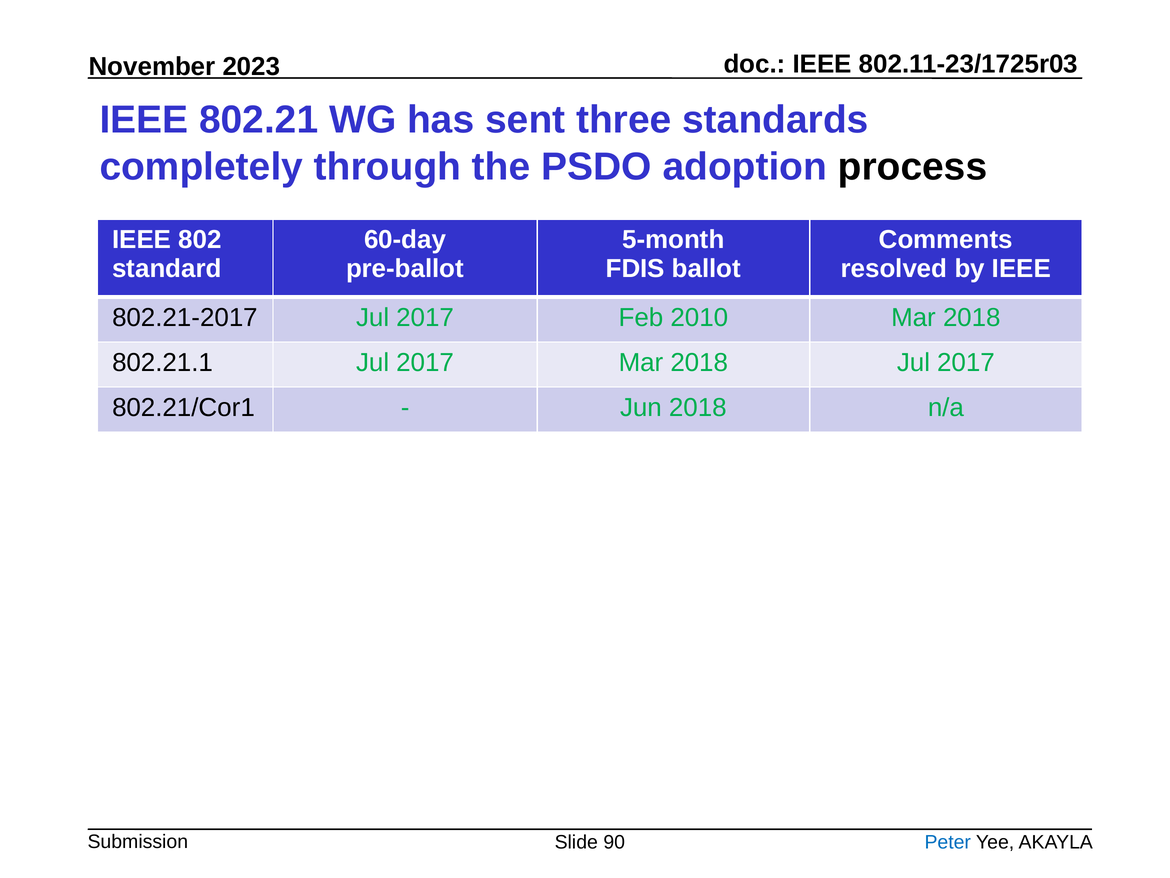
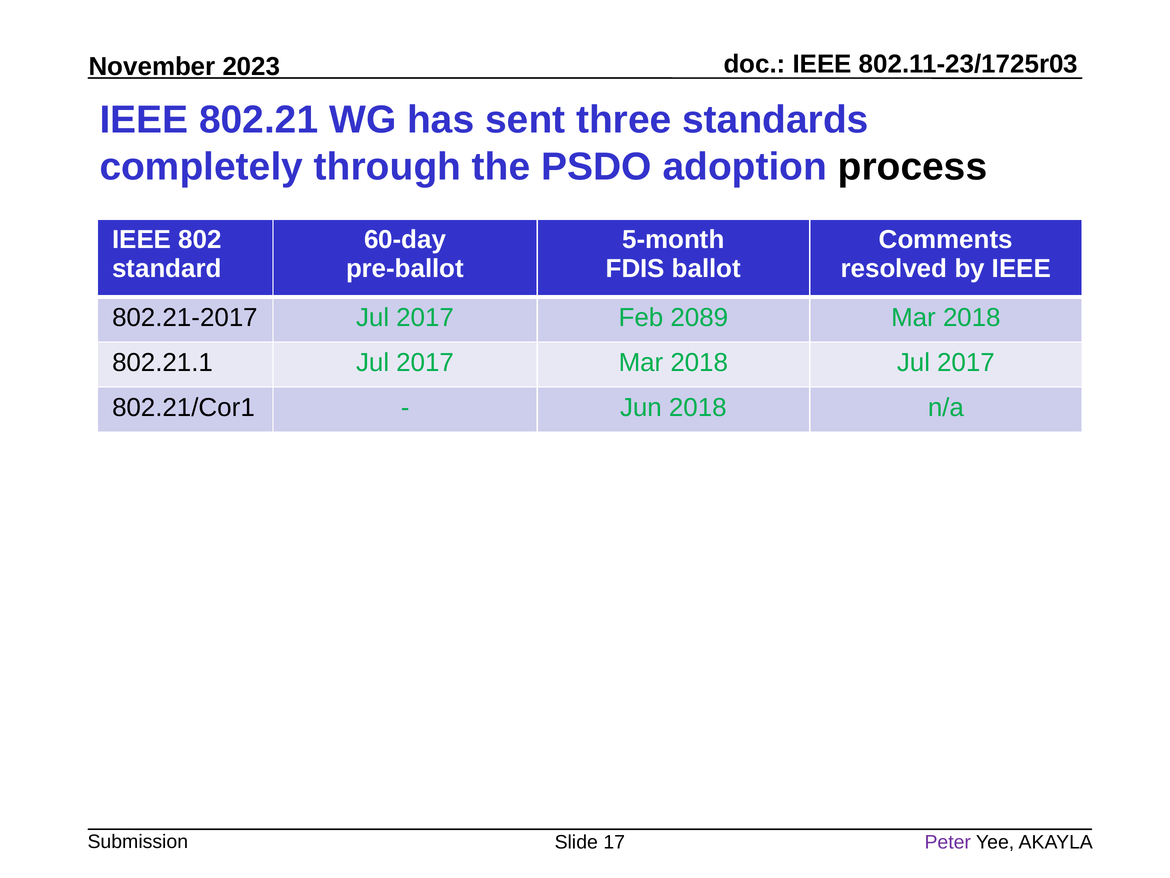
2010: 2010 -> 2089
90: 90 -> 17
Peter colour: blue -> purple
